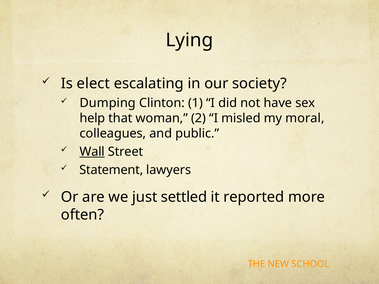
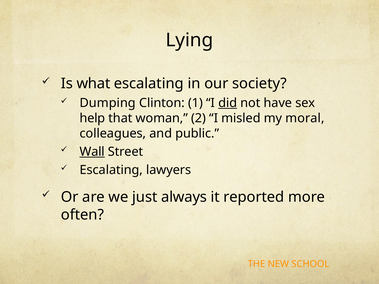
elect: elect -> what
did underline: none -> present
Statement at (111, 170): Statement -> Escalating
settled: settled -> always
